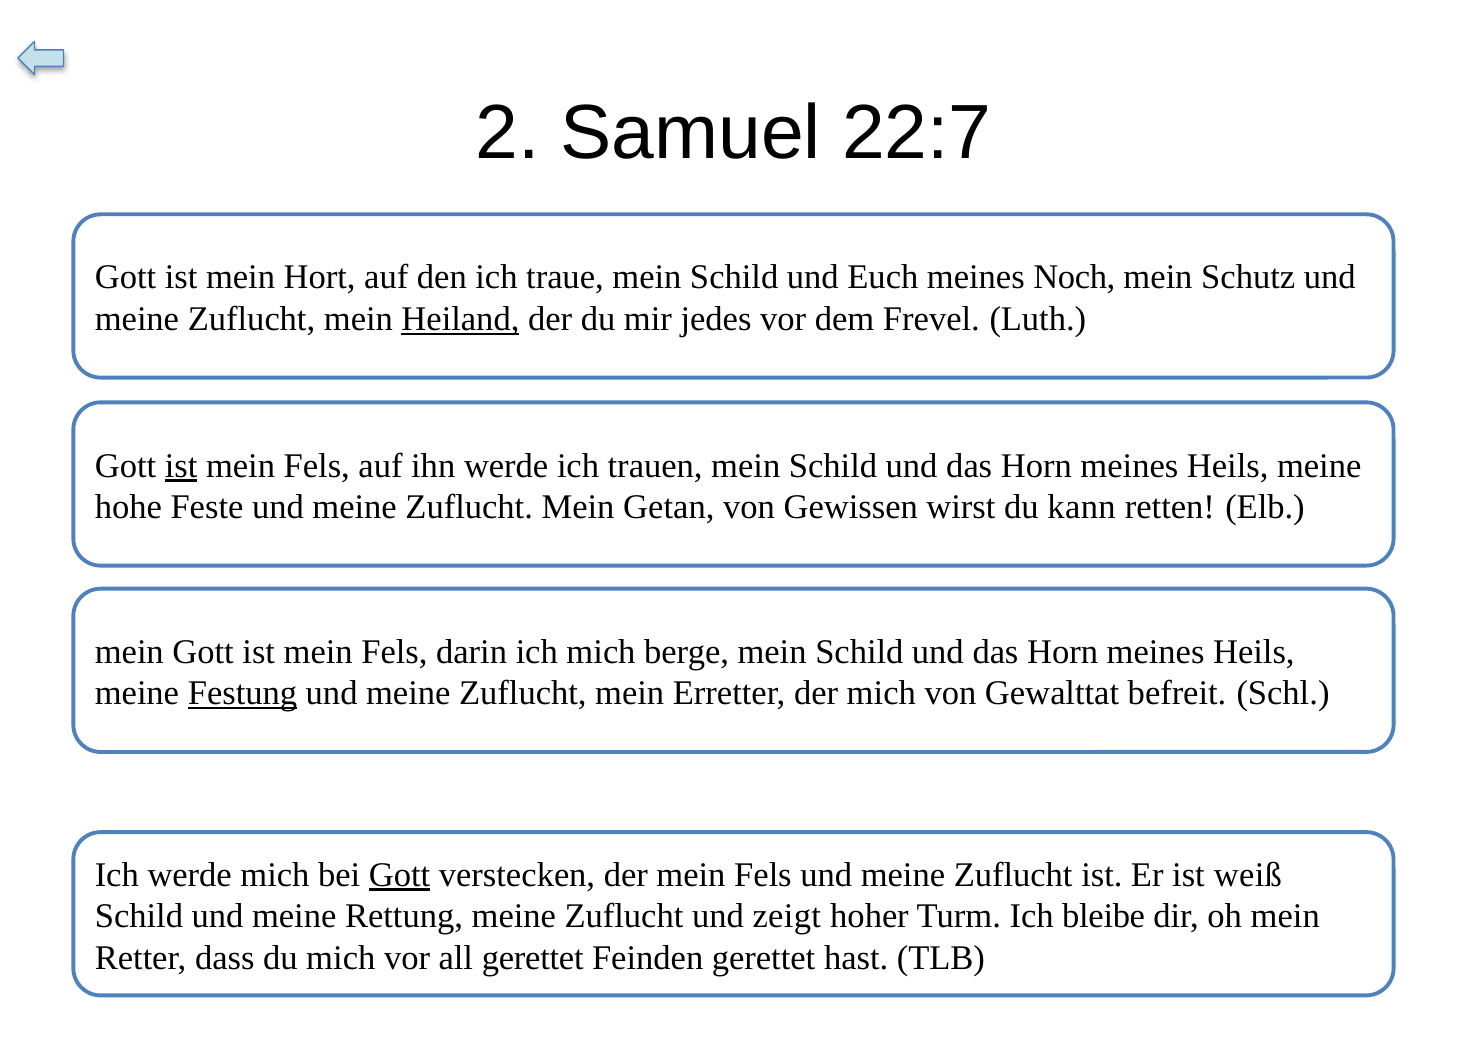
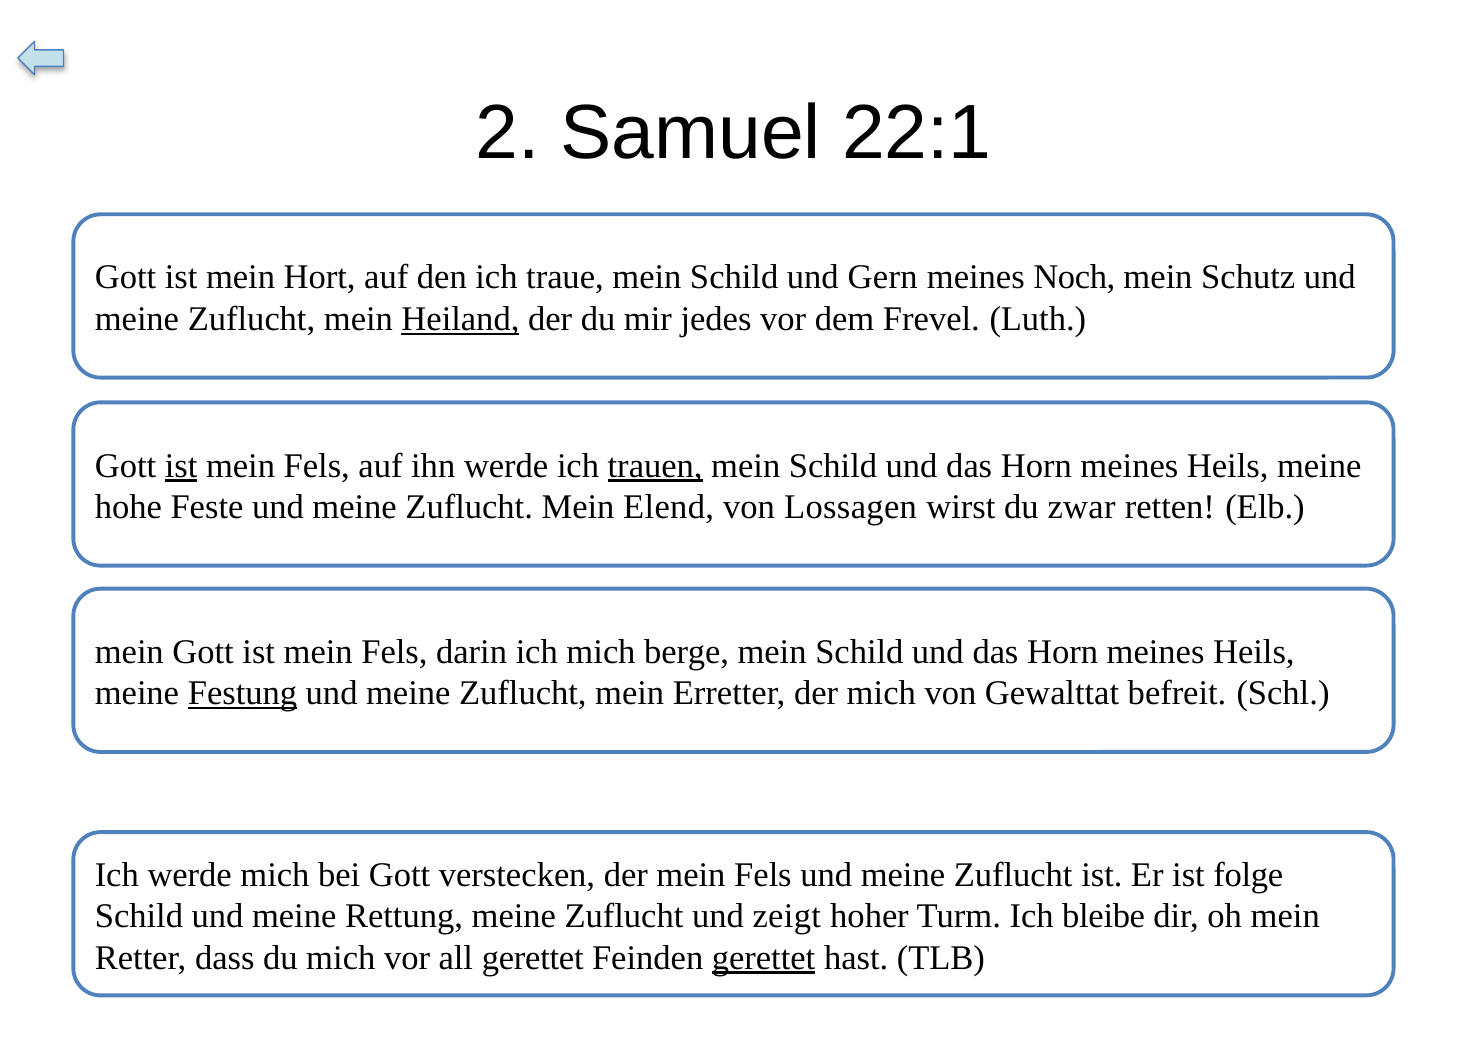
22:7: 22:7 -> 22:1
Euch: Euch -> Gern
trauen underline: none -> present
Getan: Getan -> Elend
Gewissen: Gewissen -> Lossagen
kann: kann -> zwar
Gott at (400, 875) underline: present -> none
weiß: weiß -> folge
gerettet at (764, 958) underline: none -> present
